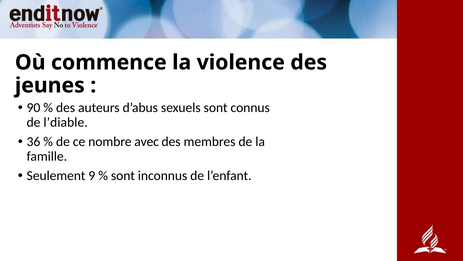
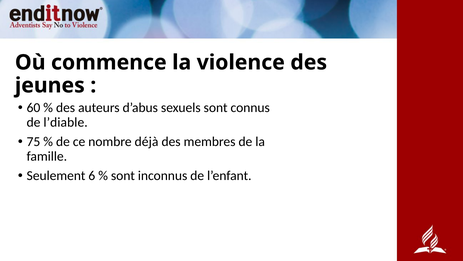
90: 90 -> 60
36: 36 -> 75
avec: avec -> déjà
9: 9 -> 6
